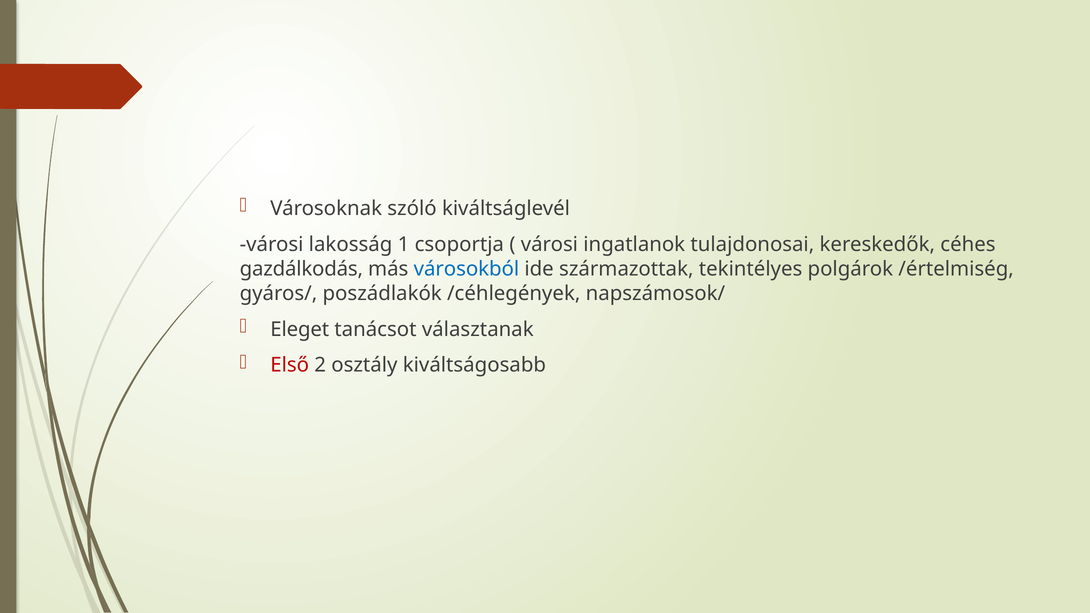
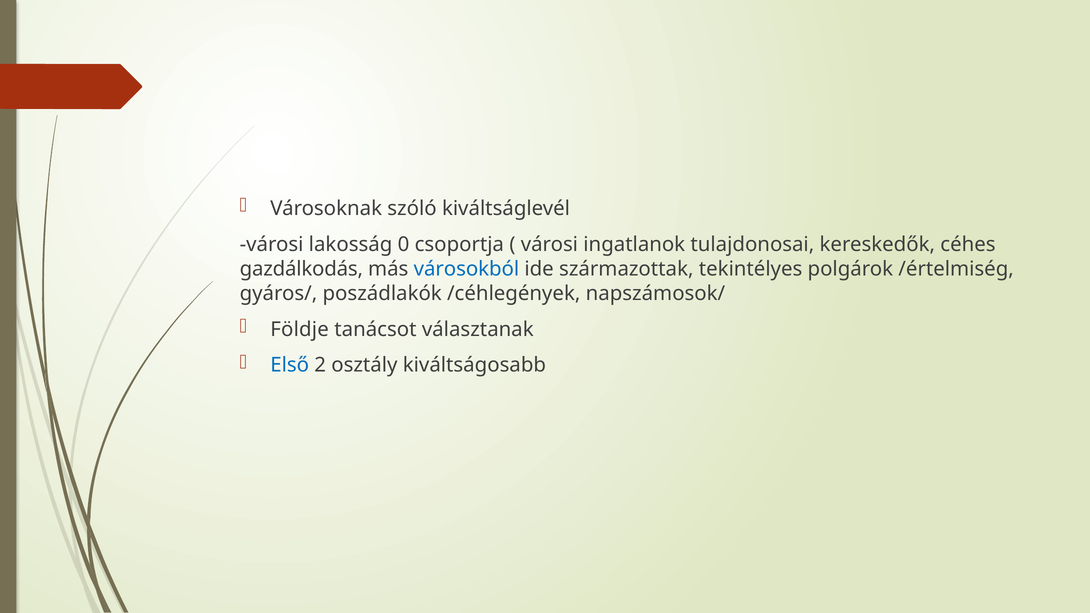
1: 1 -> 0
Eleget: Eleget -> Földje
Első colour: red -> blue
